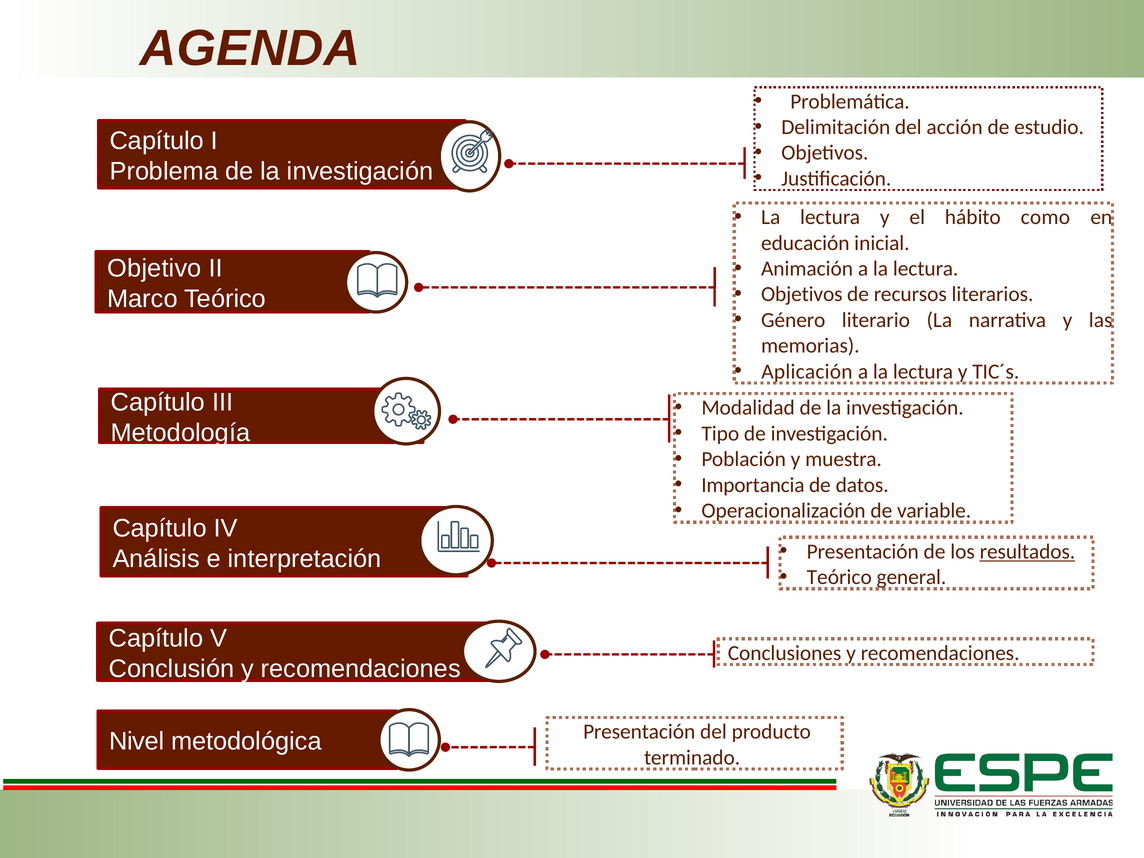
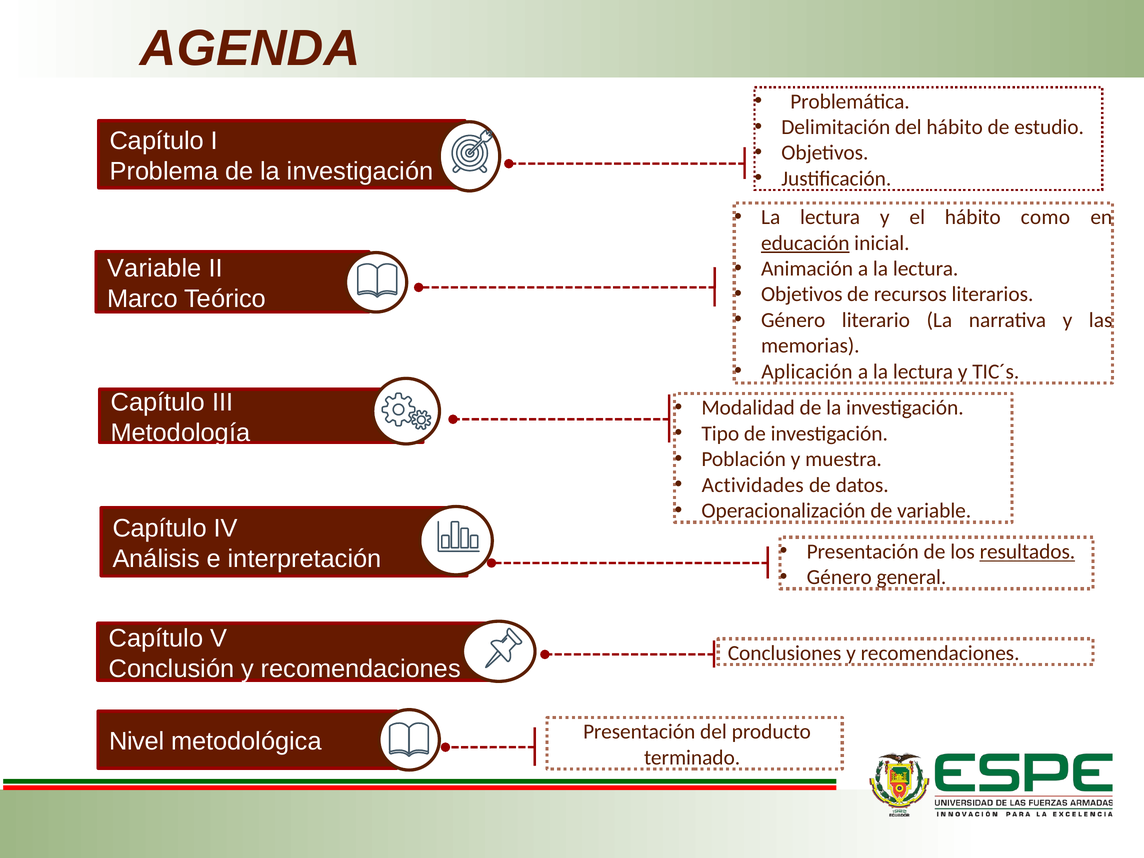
del acción: acción -> hábito
educación underline: none -> present
Objetivo at (154, 268): Objetivo -> Variable
Importancia: Importancia -> Actividades
Teórico at (839, 577): Teórico -> Género
